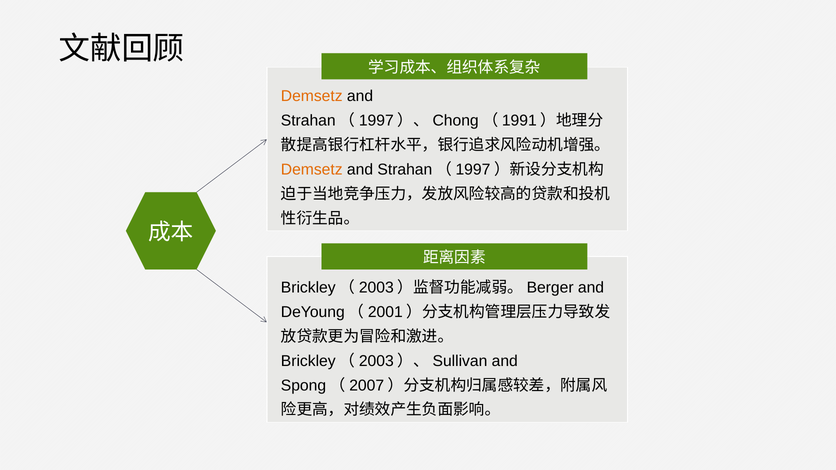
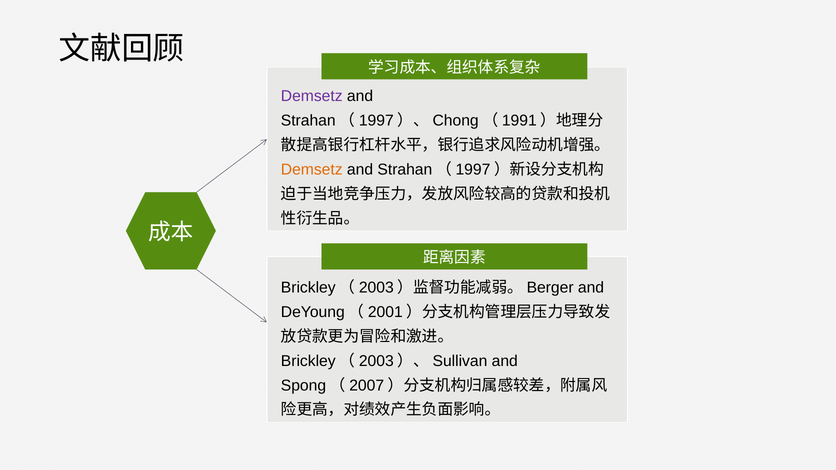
Demsetz at (312, 96) colour: orange -> purple
